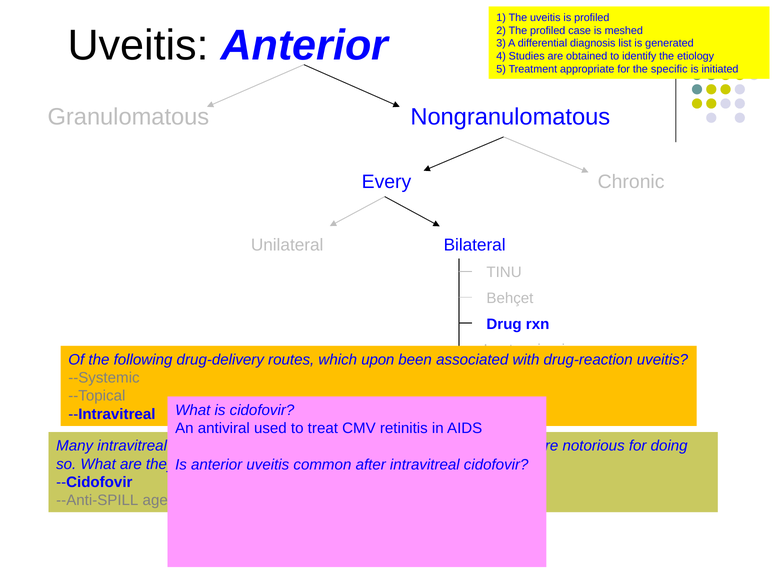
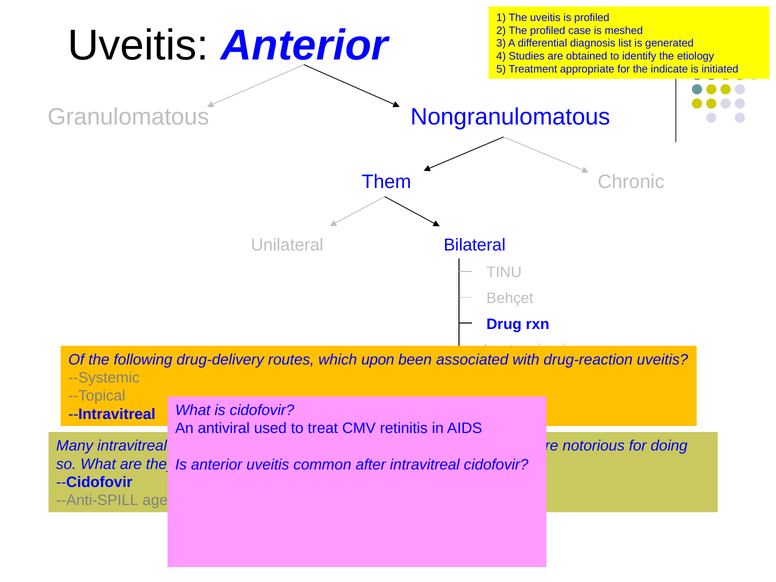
specific: specific -> indicate
Every: Every -> Them
